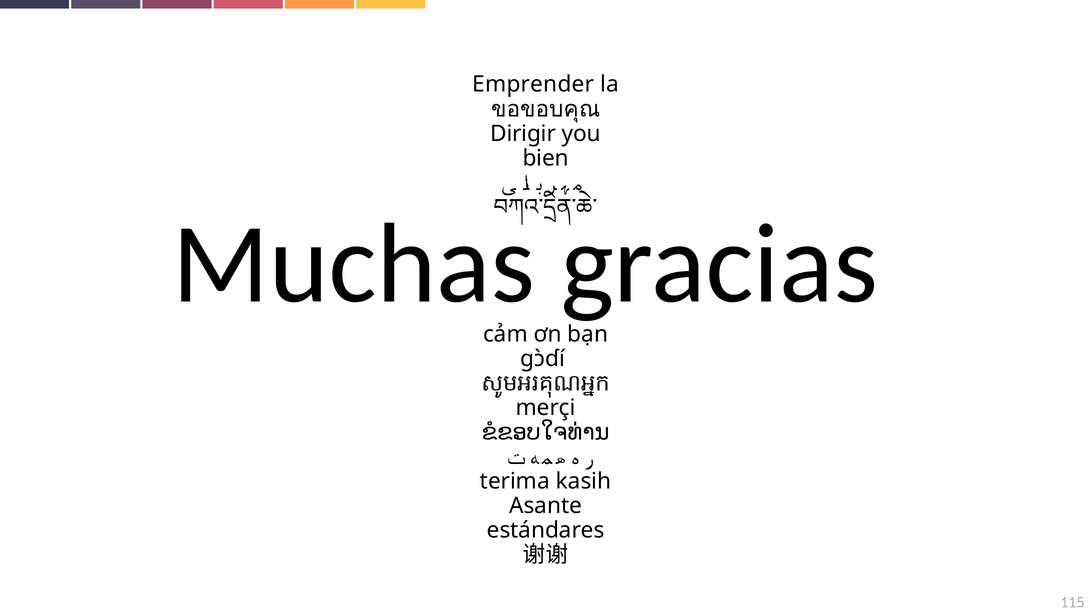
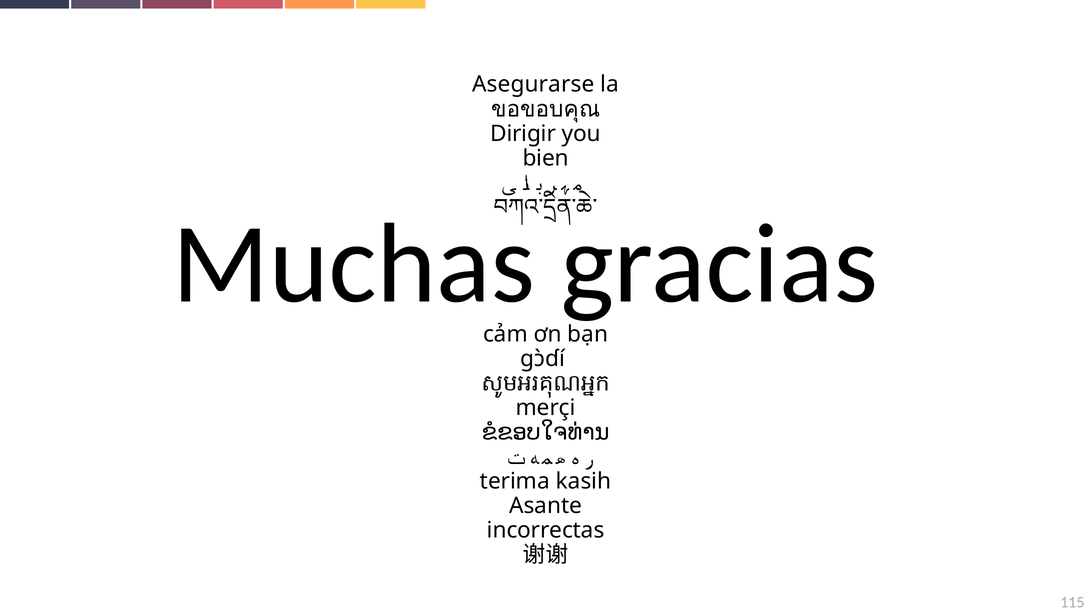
Emprender: Emprender -> Asegurarse
estándares: estándares -> incorrectas
